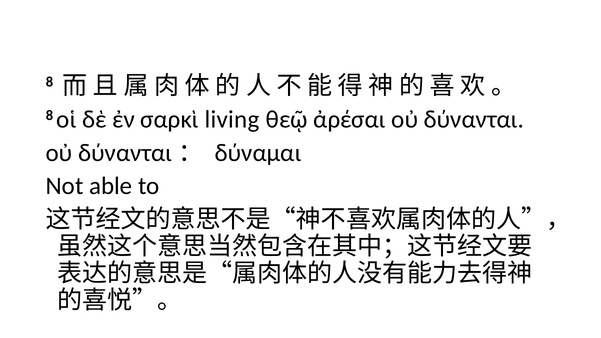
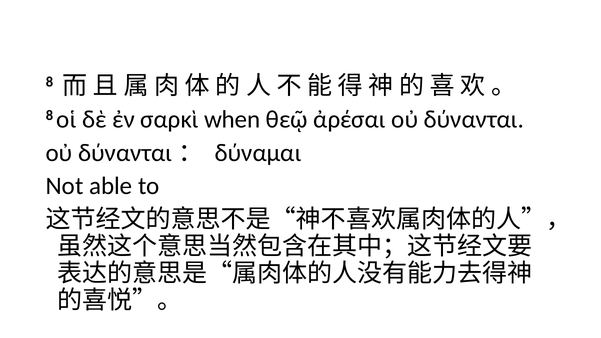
living: living -> when
